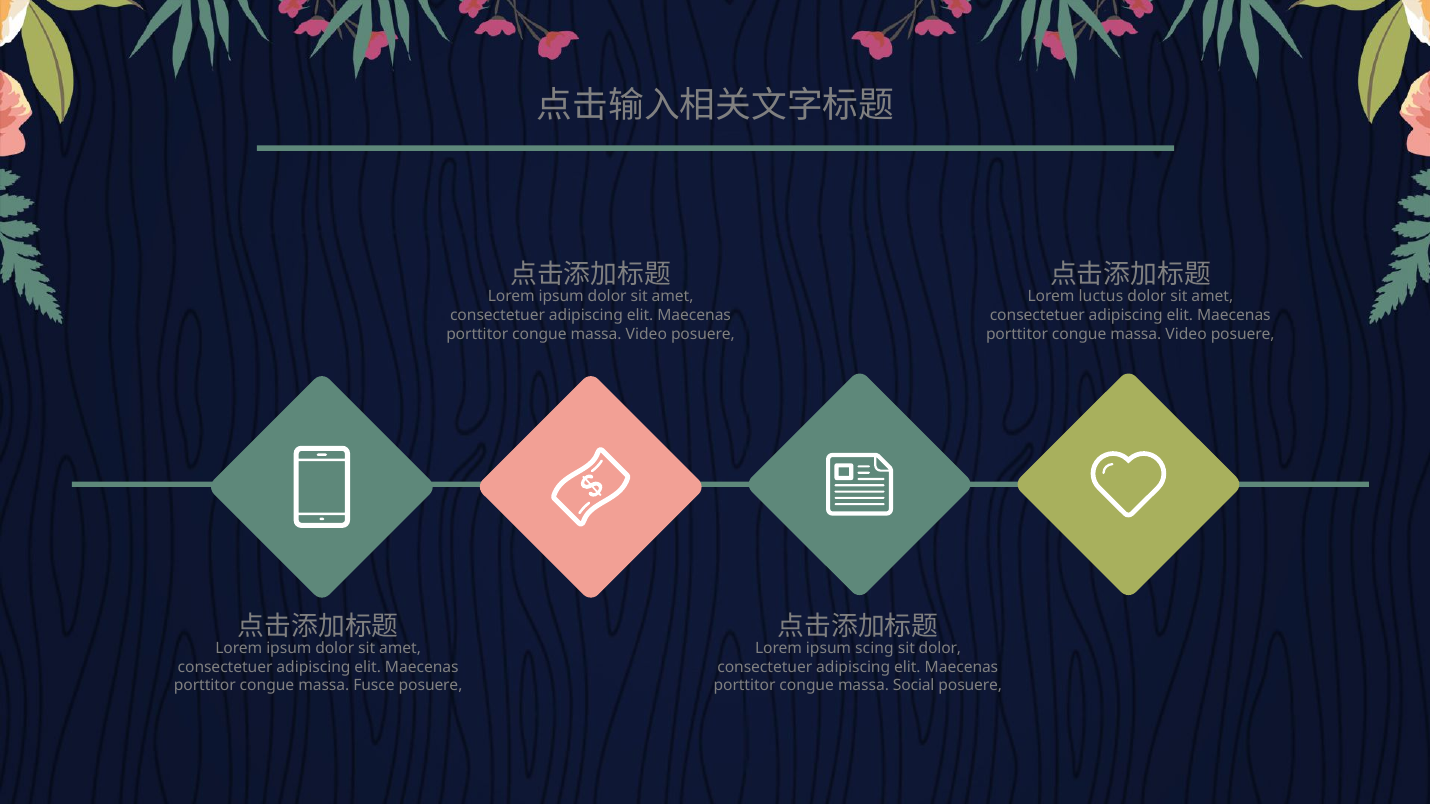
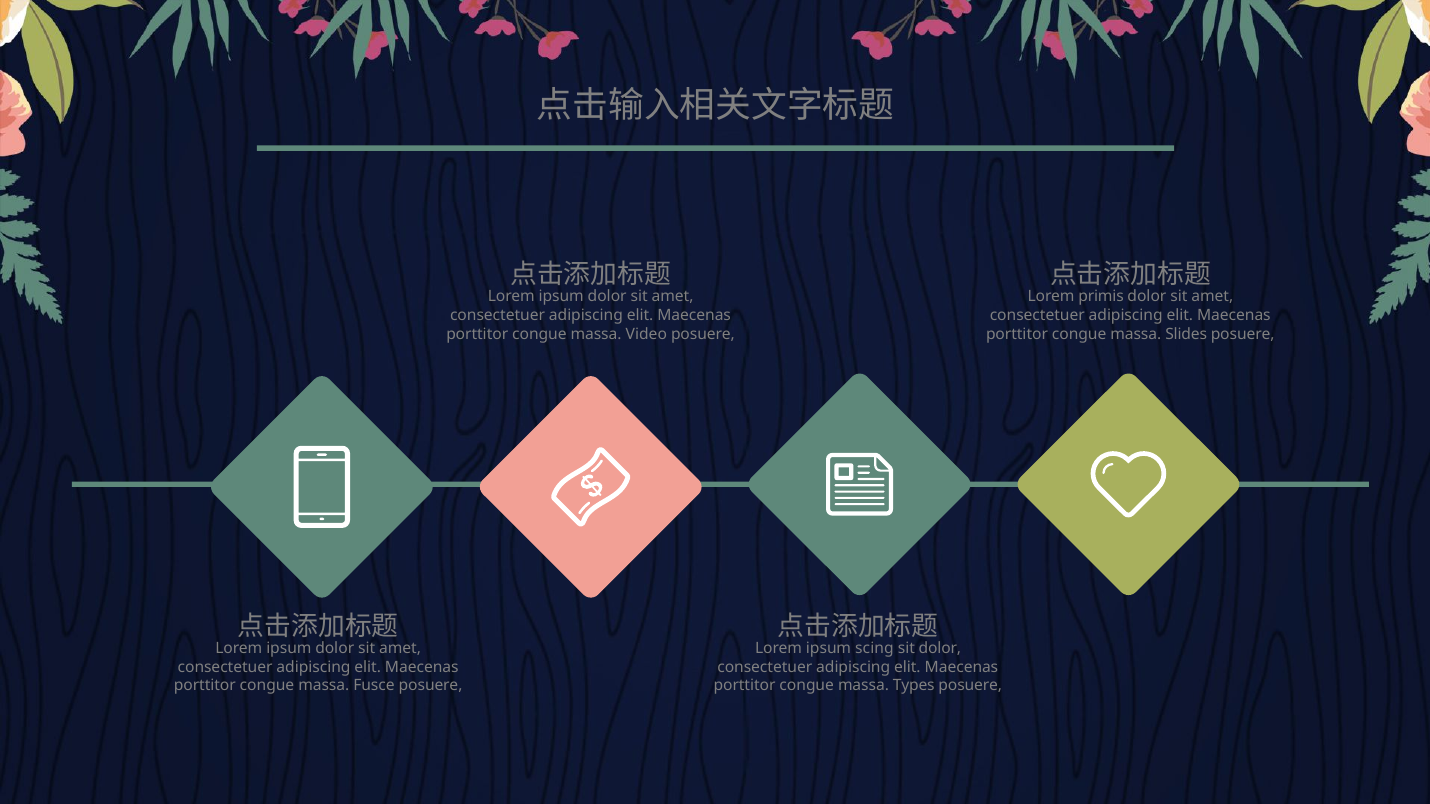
luctus: luctus -> primis
Video at (1186, 334): Video -> Slides
Social: Social -> Types
